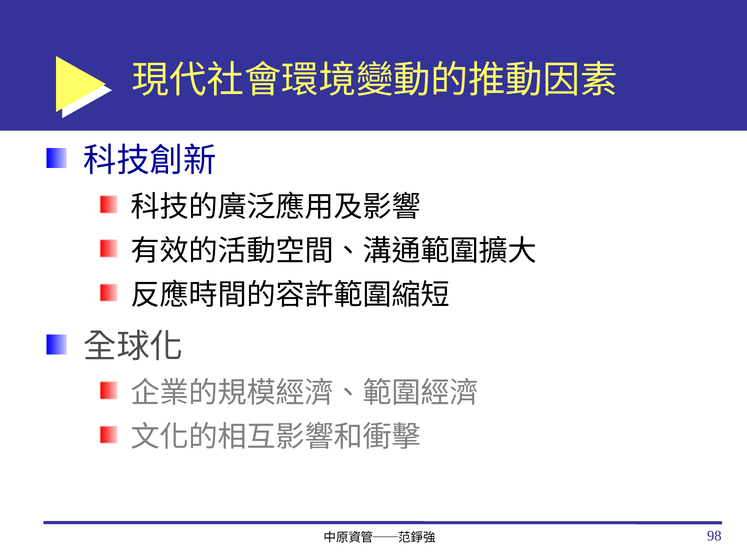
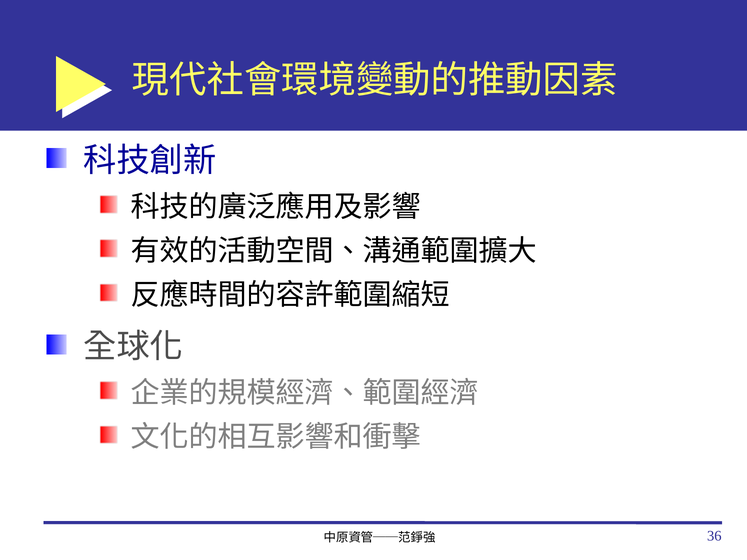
98: 98 -> 36
